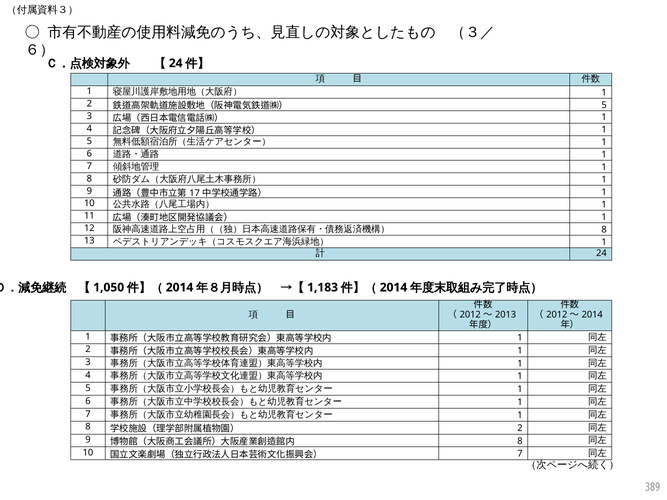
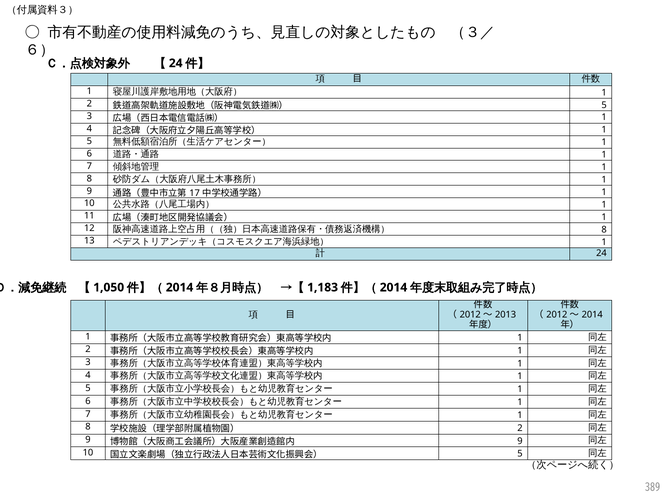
8 at (520, 441): 8 -> 9
7 at (520, 454): 7 -> 5
